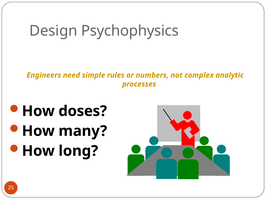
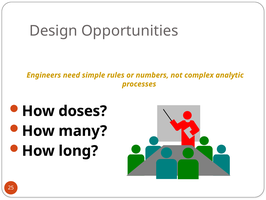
Psychophysics: Psychophysics -> Opportunities
